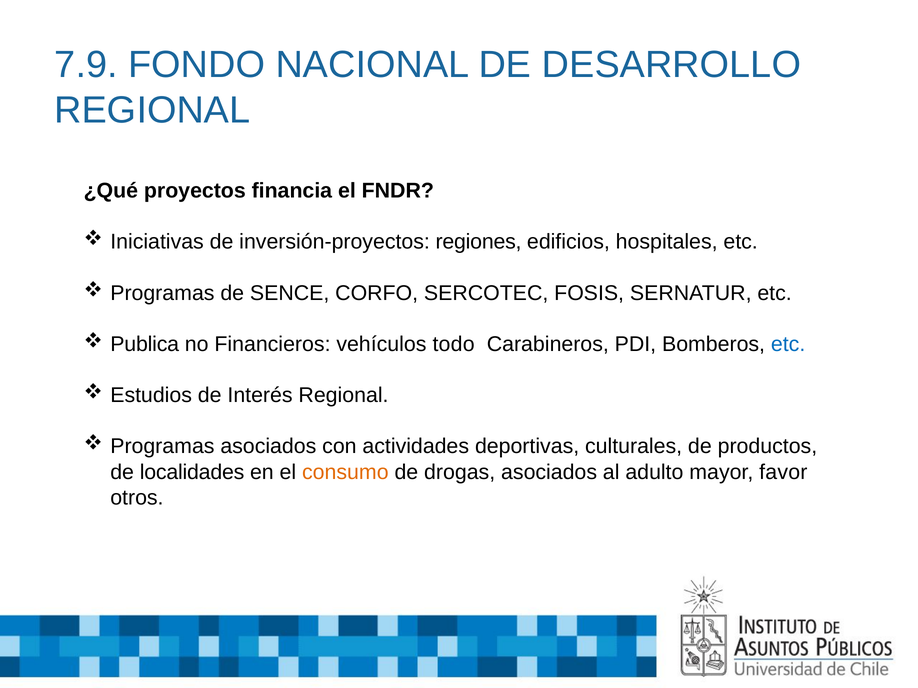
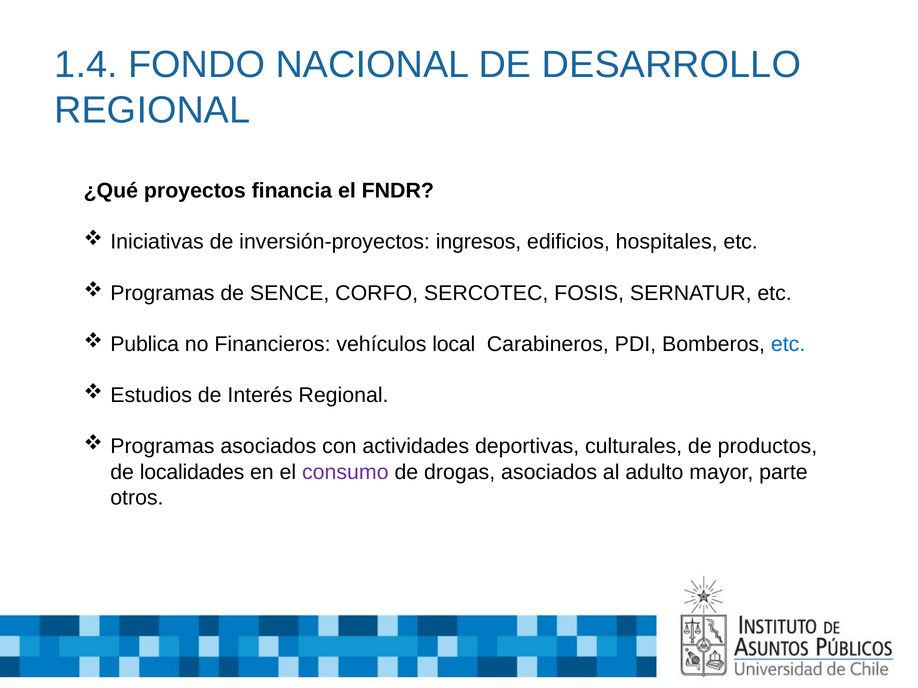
7.9: 7.9 -> 1.4
regiones: regiones -> ingresos
todo: todo -> local
consumo colour: orange -> purple
favor: favor -> parte
